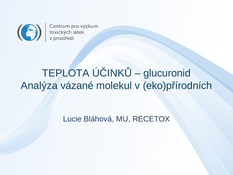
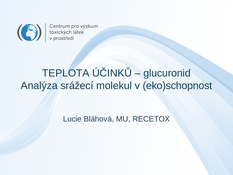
vázané: vázané -> srážecí
eko)přírodních: eko)přírodních -> eko)schopnost
